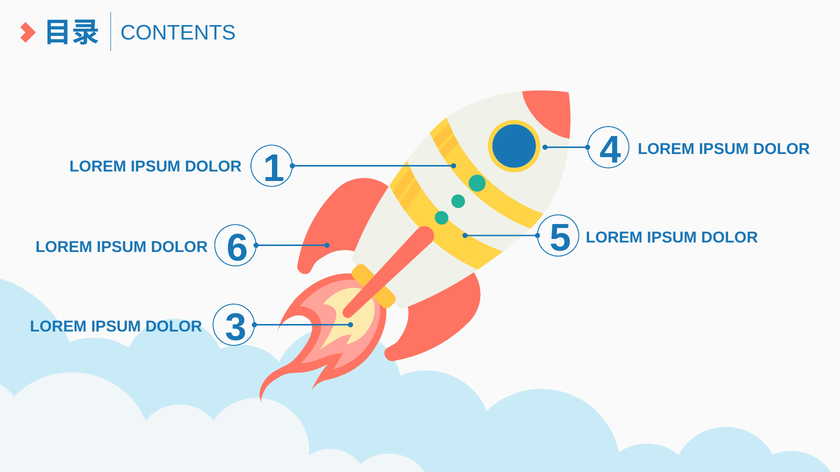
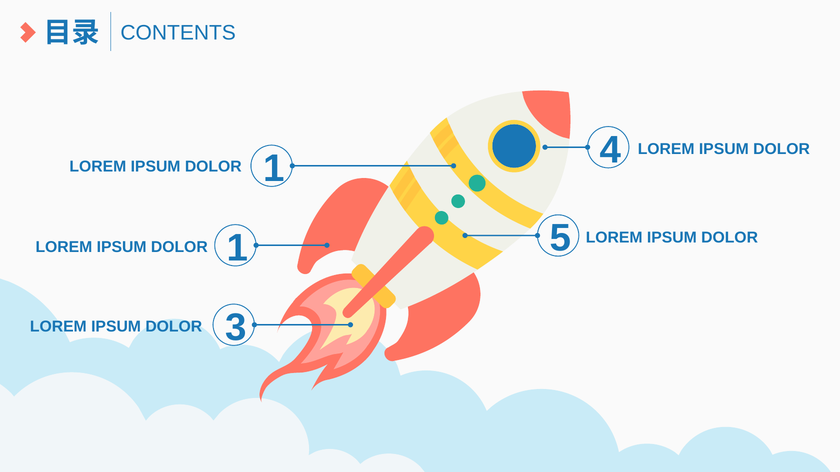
DOLOR 6: 6 -> 1
